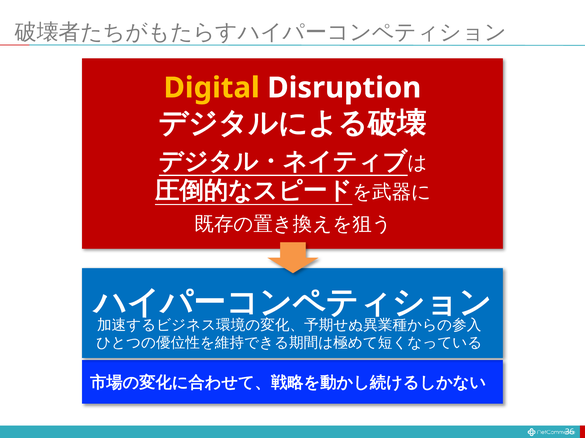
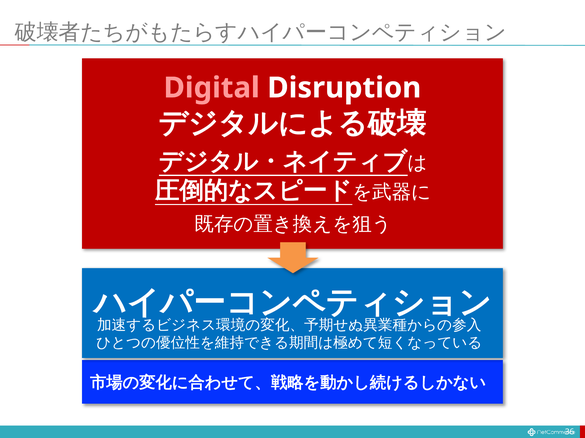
Digital colour: yellow -> pink
